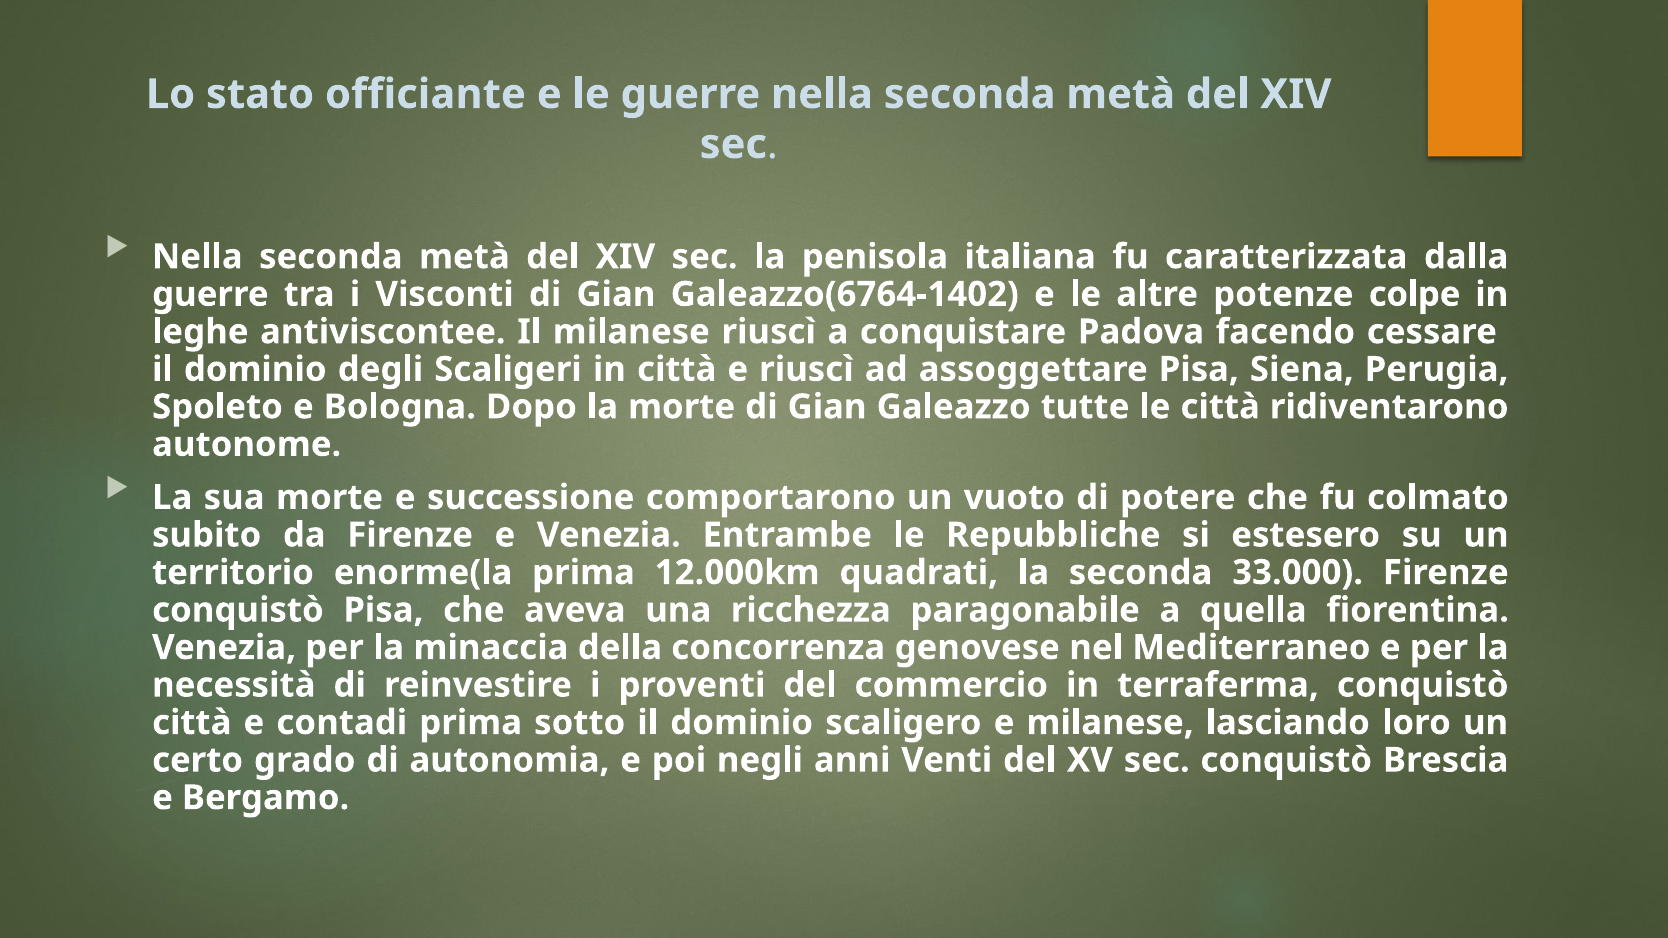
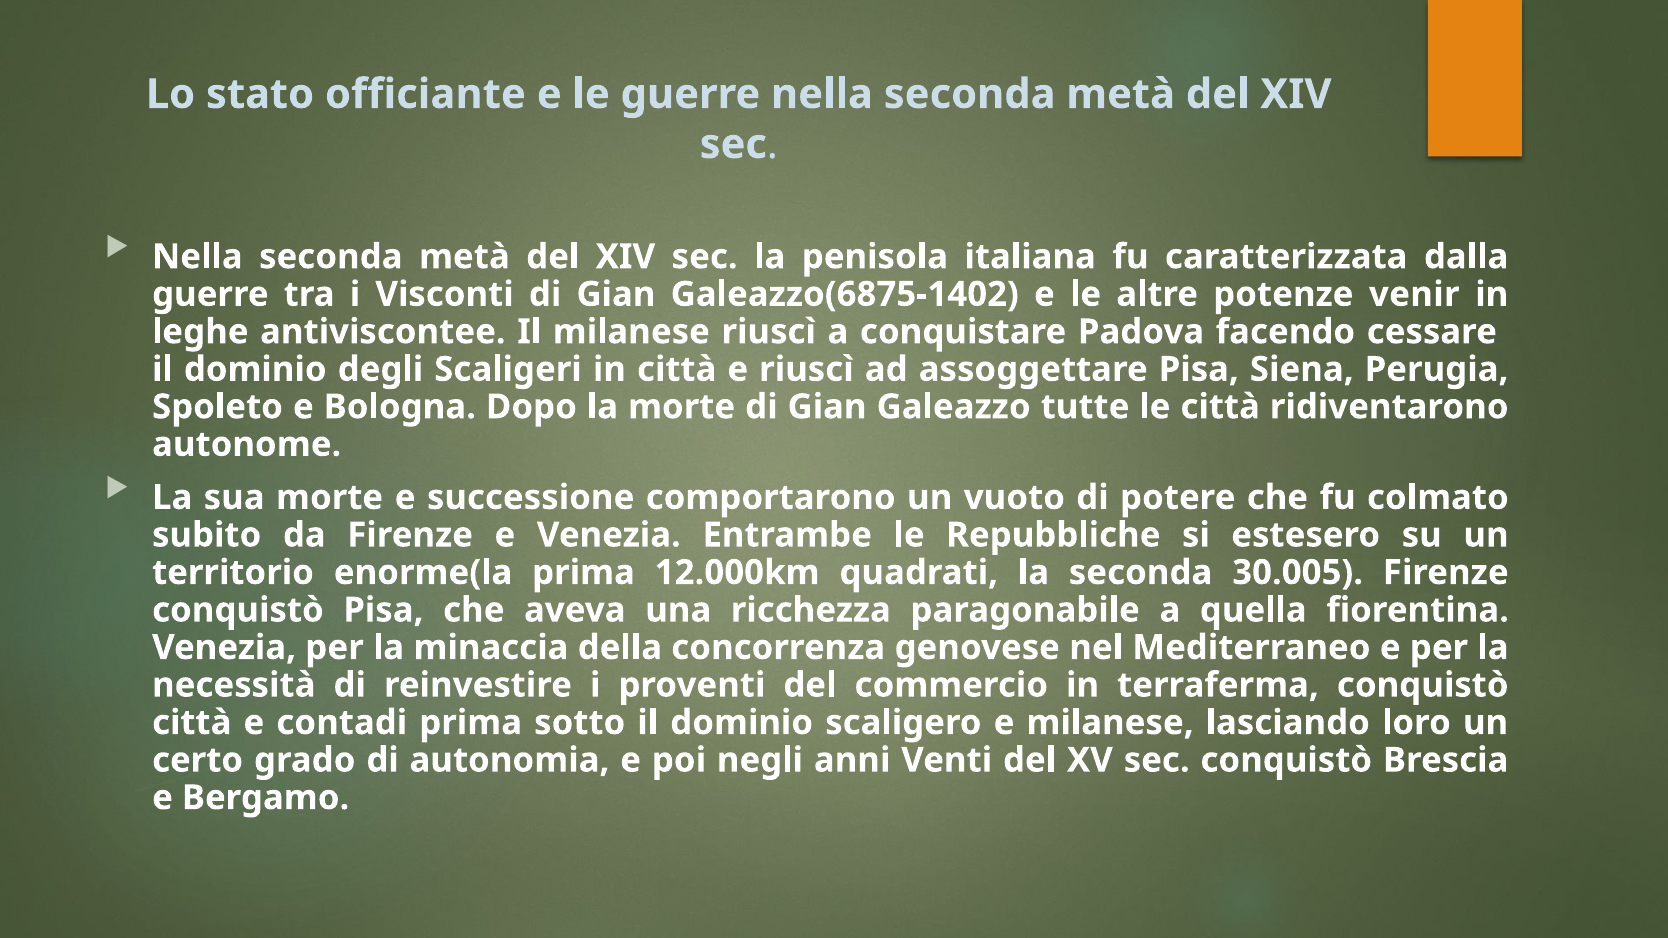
Galeazzo(6764-1402: Galeazzo(6764-1402 -> Galeazzo(6875-1402
colpe: colpe -> venir
33.000: 33.000 -> 30.005
